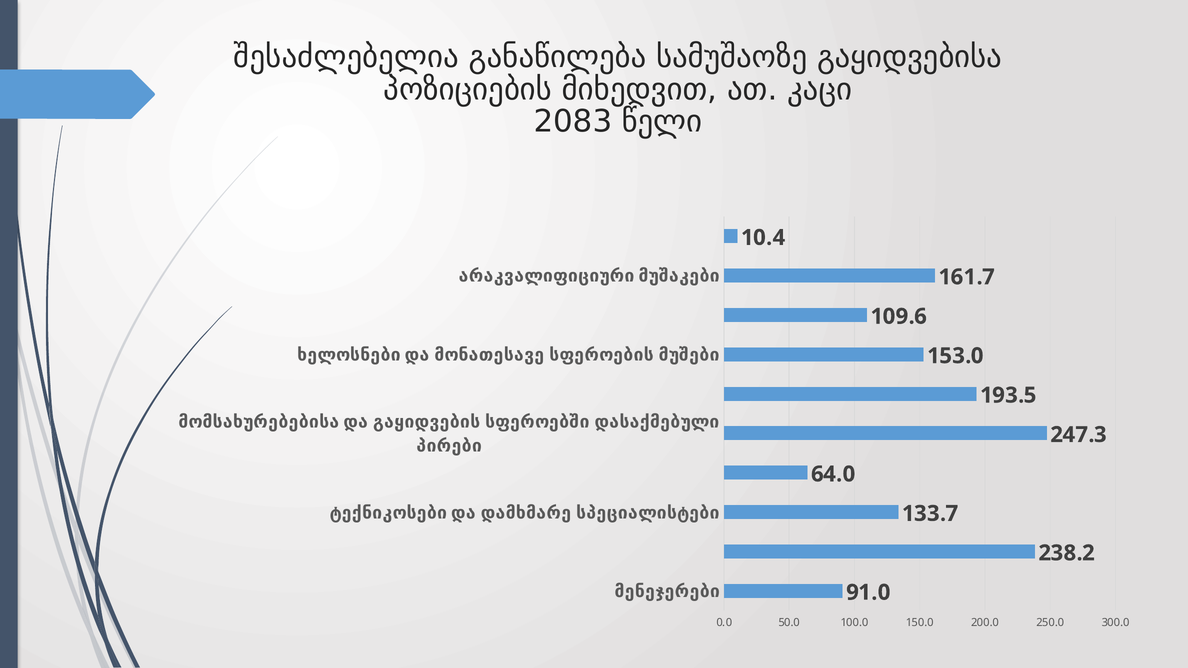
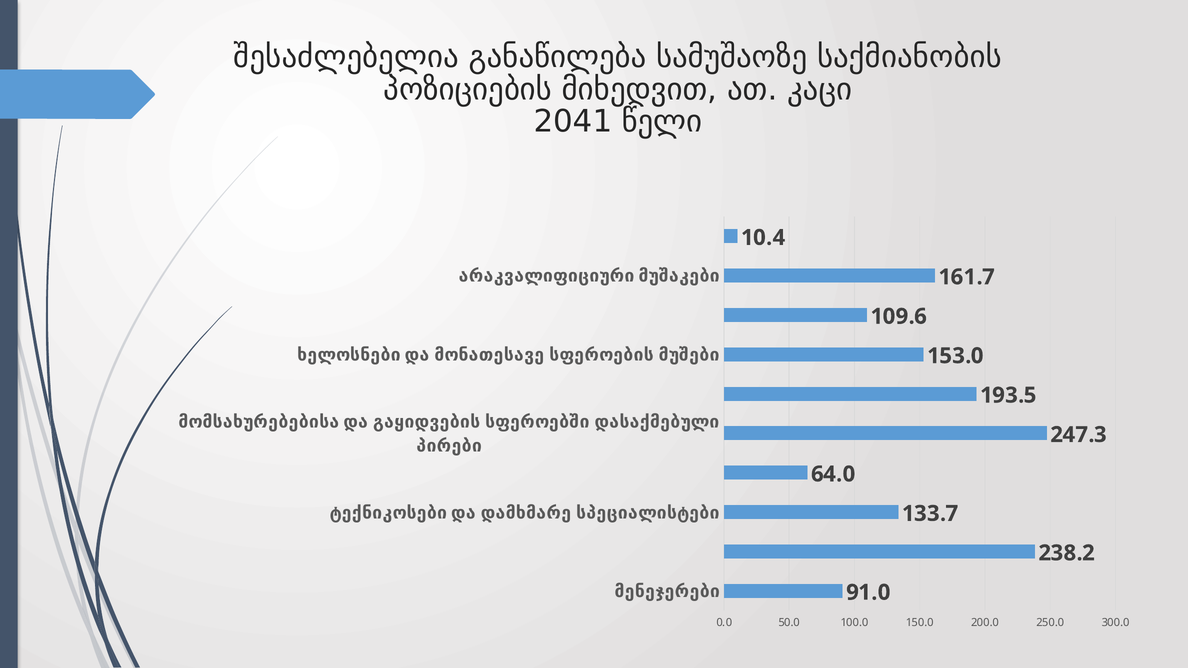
გაყიდვებისა: გაყიდვებისა -> საქმიანობის
2083: 2083 -> 2041
